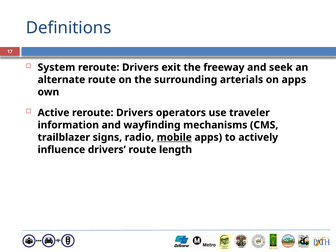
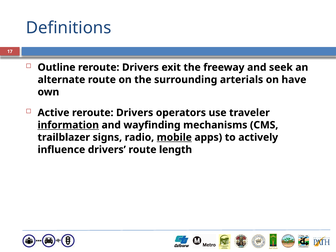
System: System -> Outline
on apps: apps -> have
information underline: none -> present
